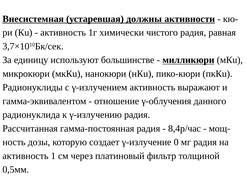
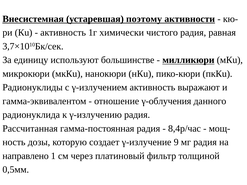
должны: должны -> поэтому
0: 0 -> 9
активность at (25, 156): активность -> направлено
